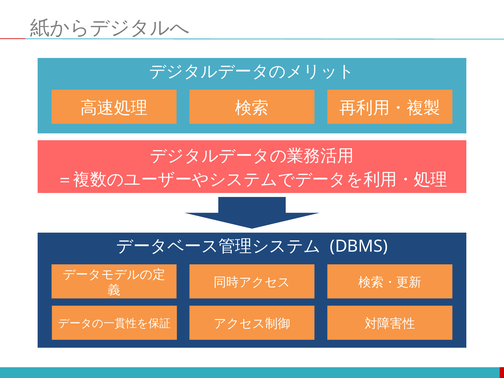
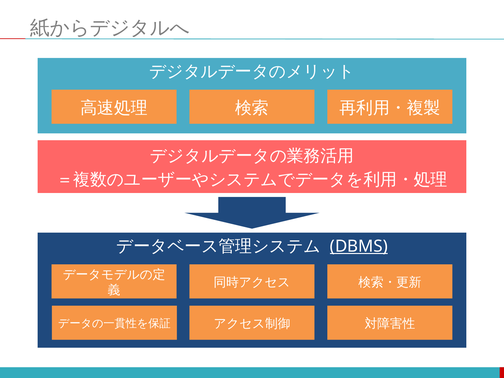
DBMS underline: none -> present
